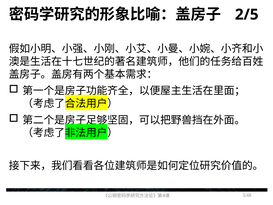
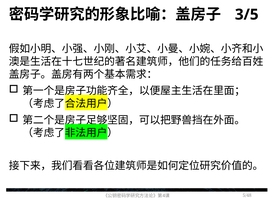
2/5: 2/5 -> 3/5
